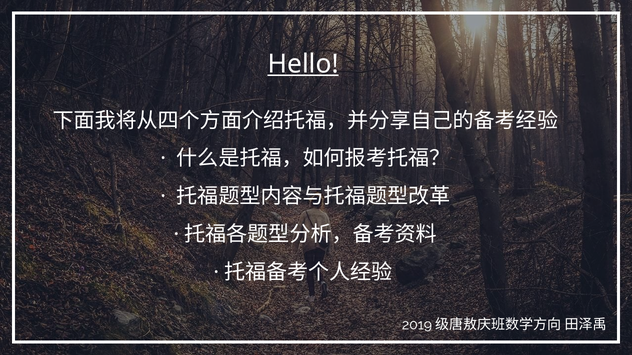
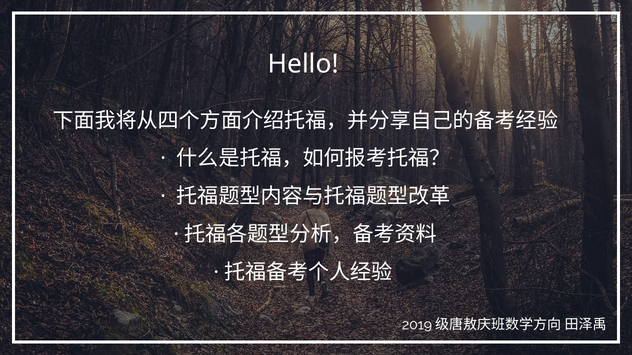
Hello underline: present -> none
